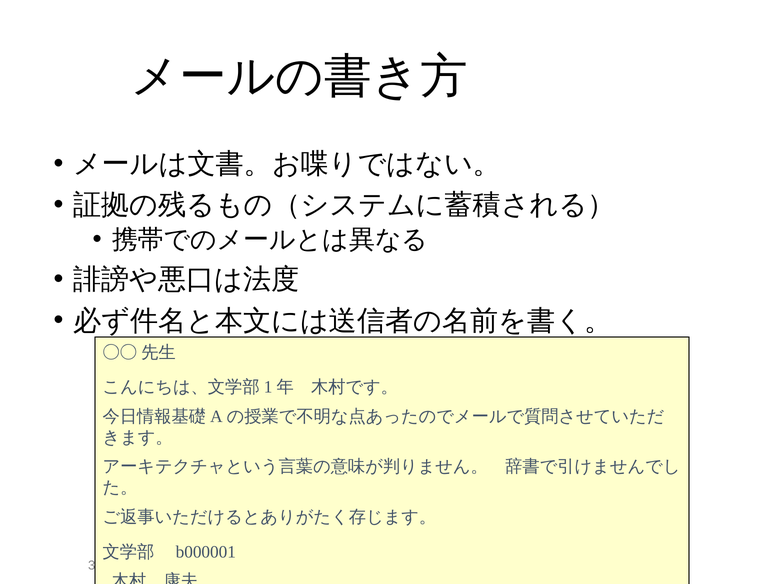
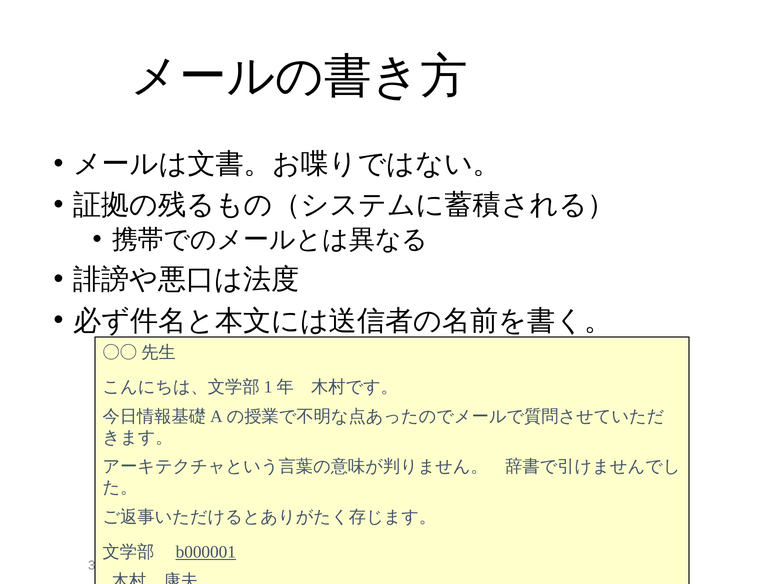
b000001 underline: none -> present
